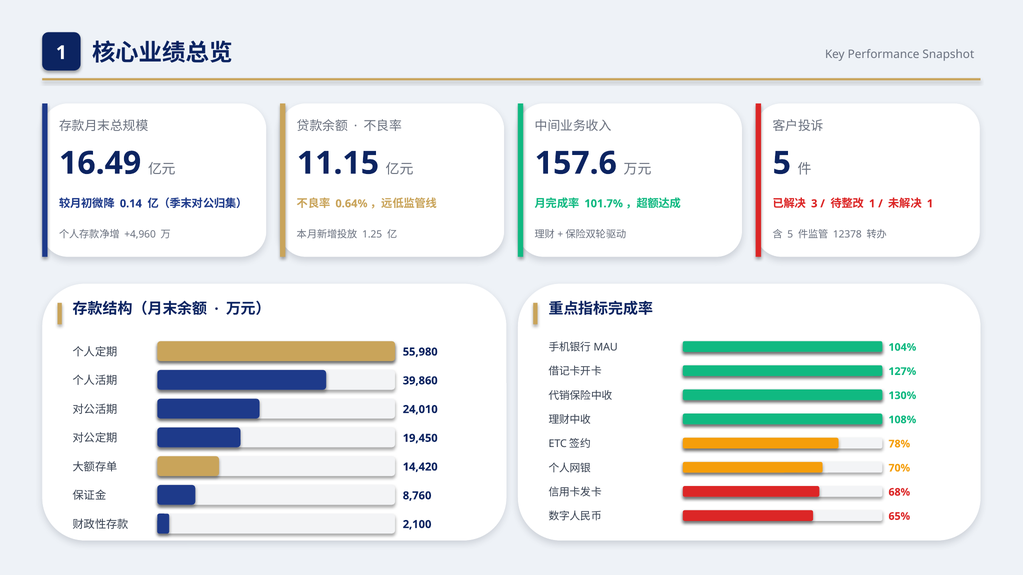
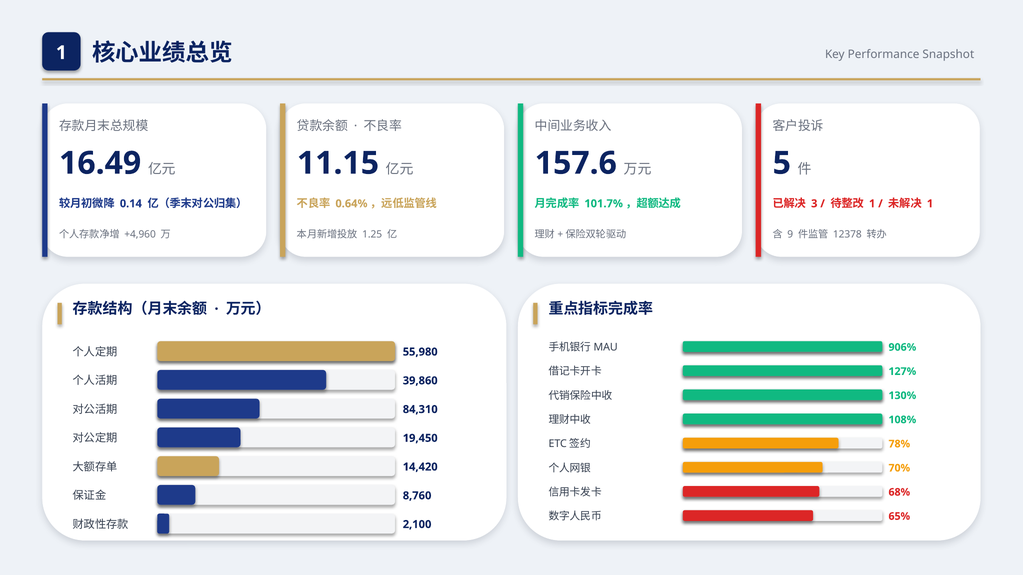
5 at (790, 235): 5 -> 9
104%: 104% -> 906%
24,010: 24,010 -> 84,310
